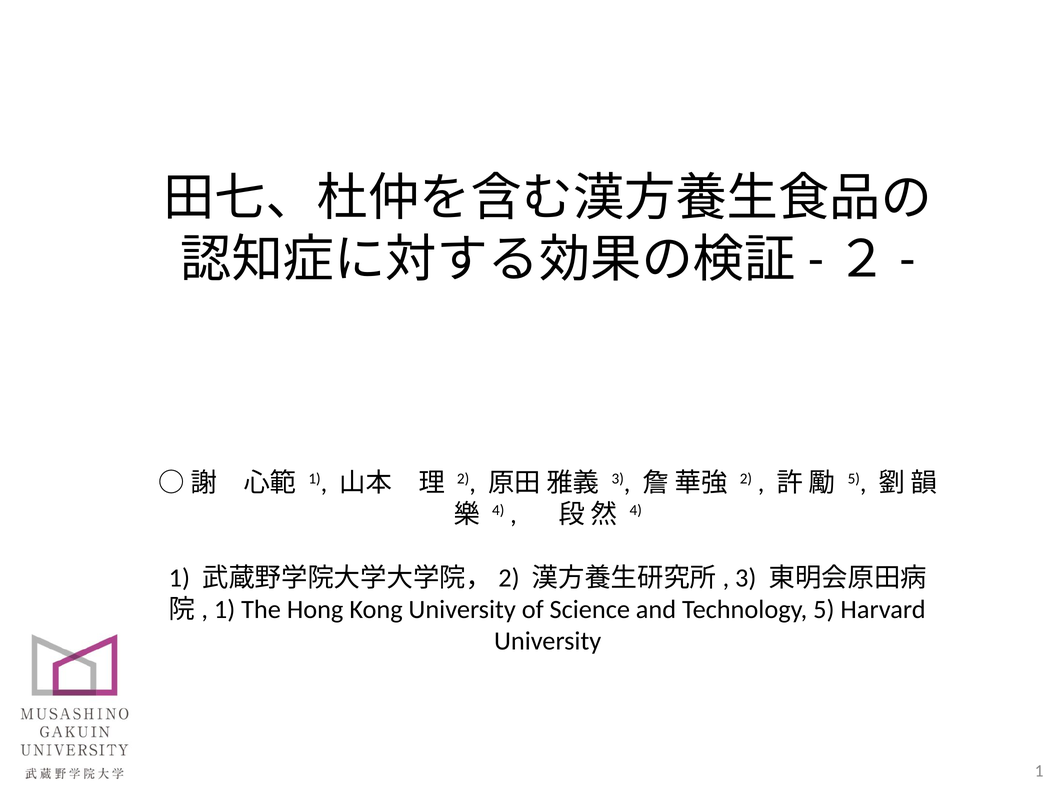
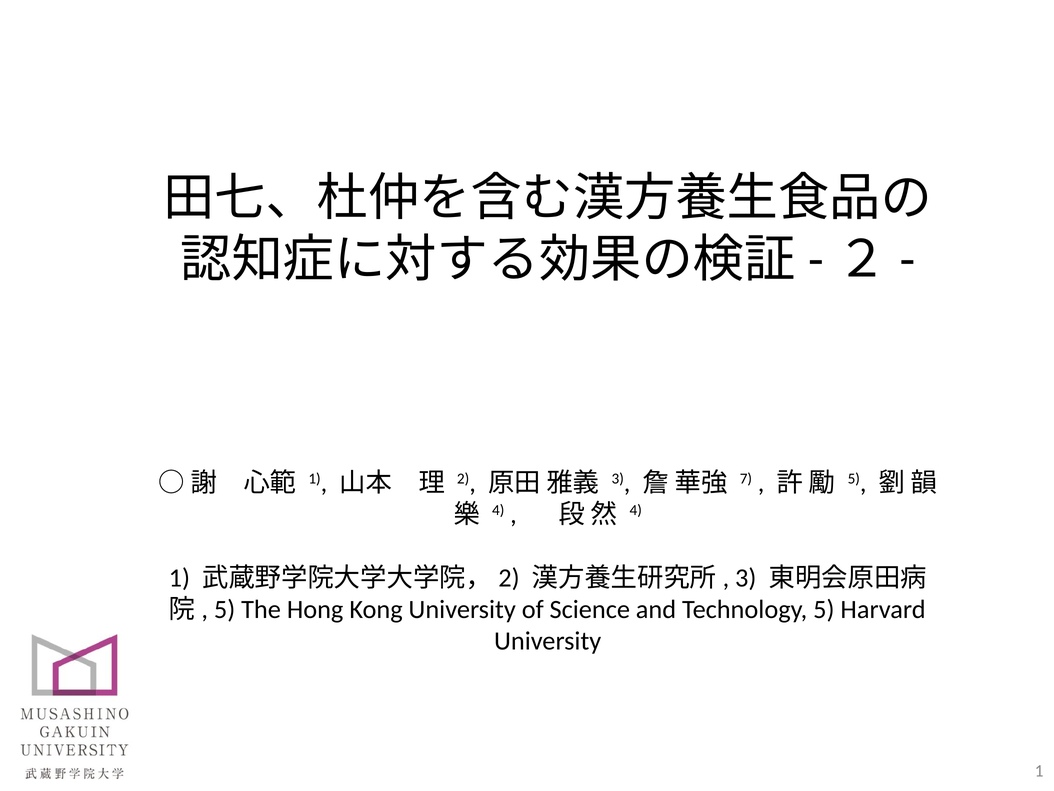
2 at (746, 478): 2 -> 7
1 at (225, 609): 1 -> 5
